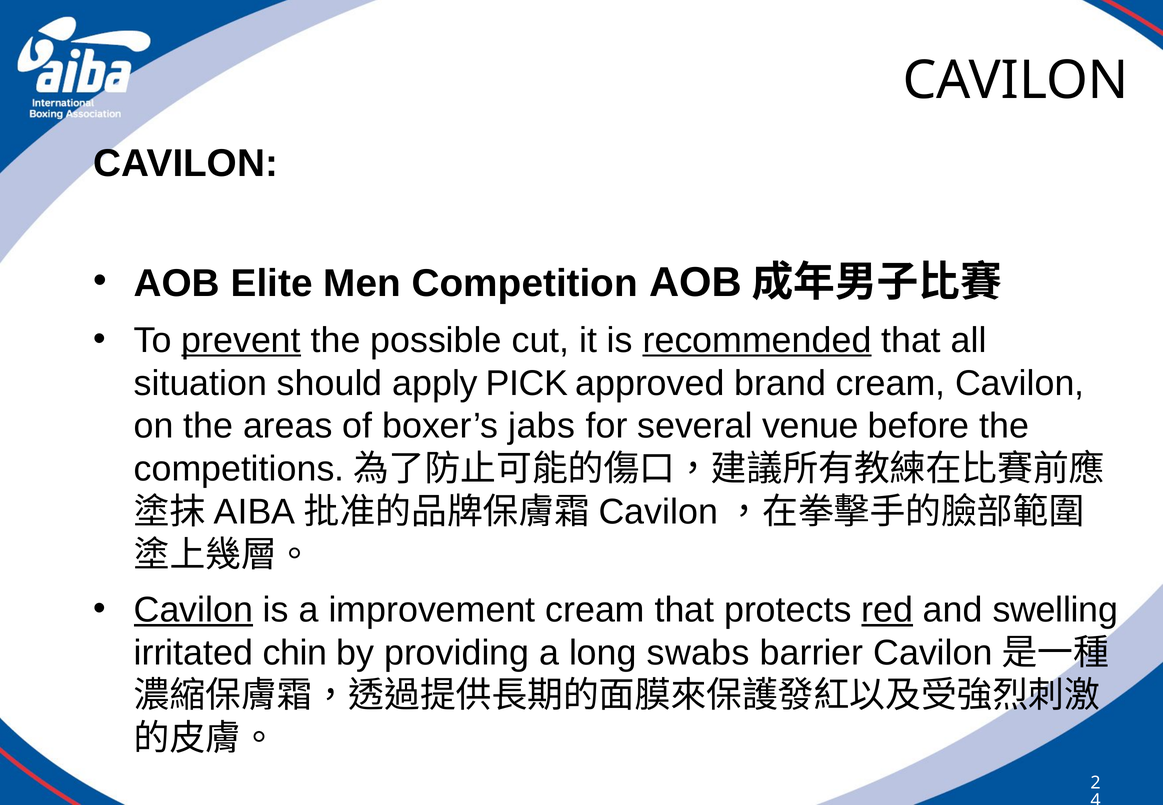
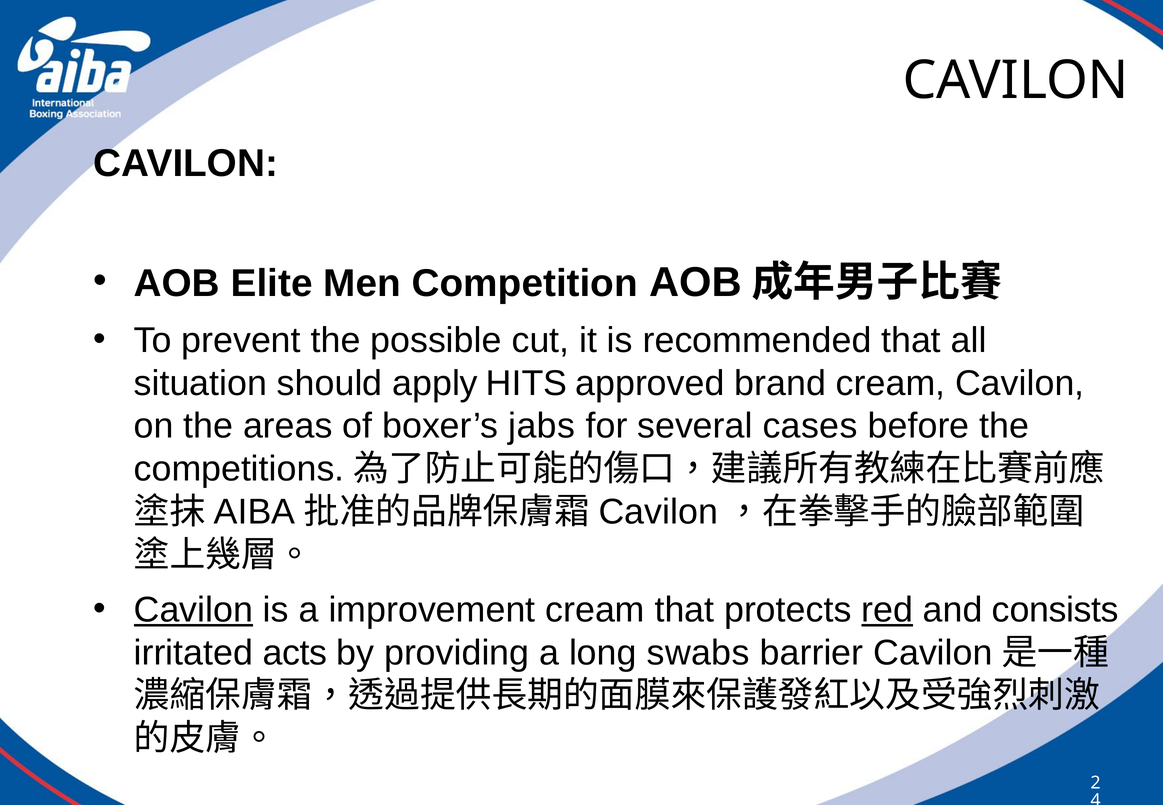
prevent underline: present -> none
recommended underline: present -> none
PICK: PICK -> HITS
venue: venue -> cases
swelling: swelling -> consists
chin: chin -> acts
